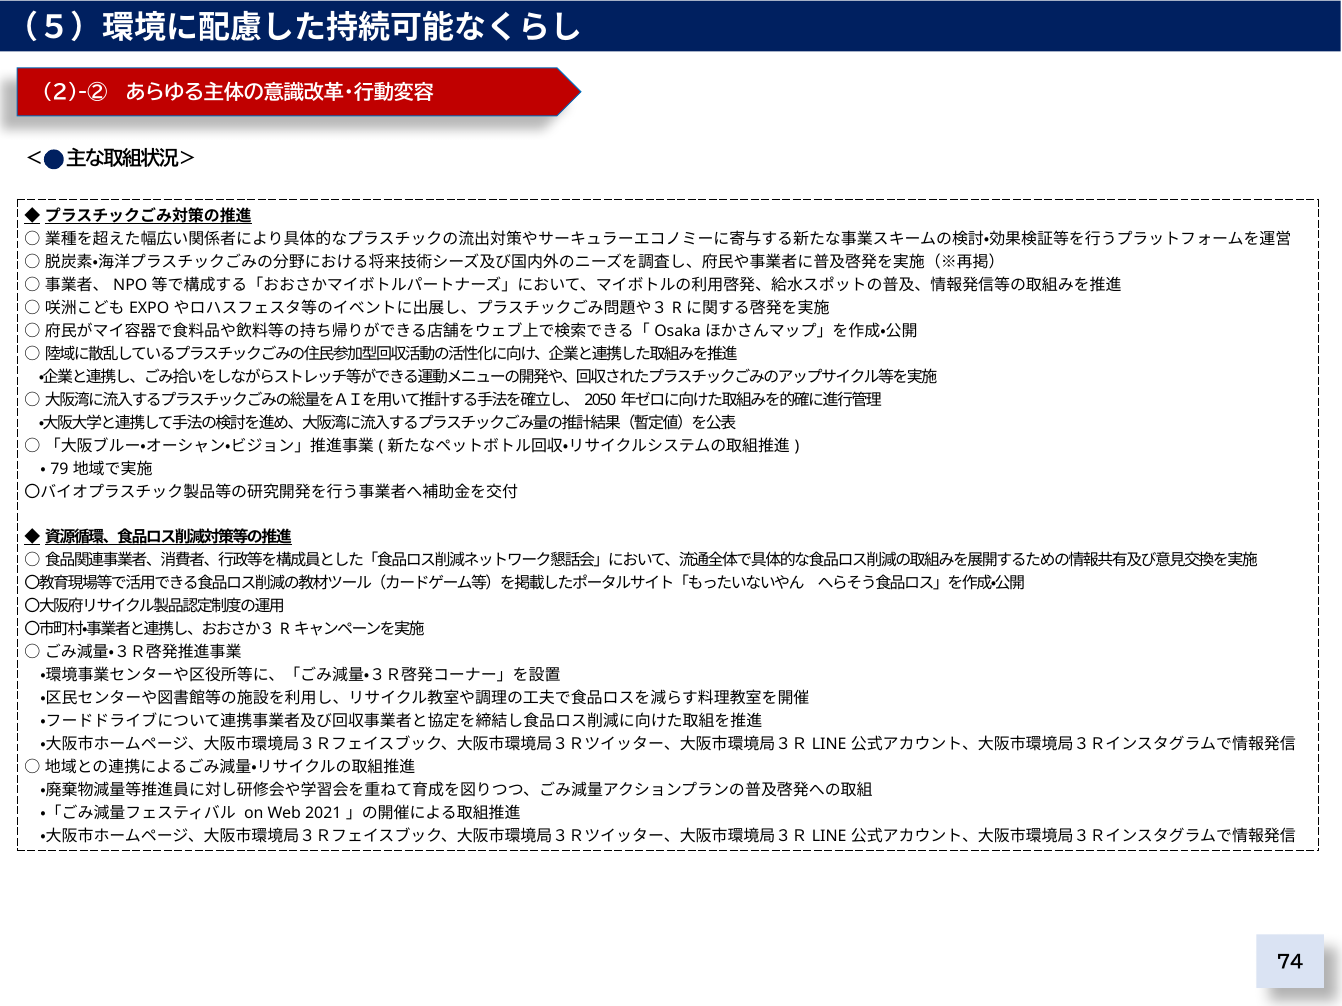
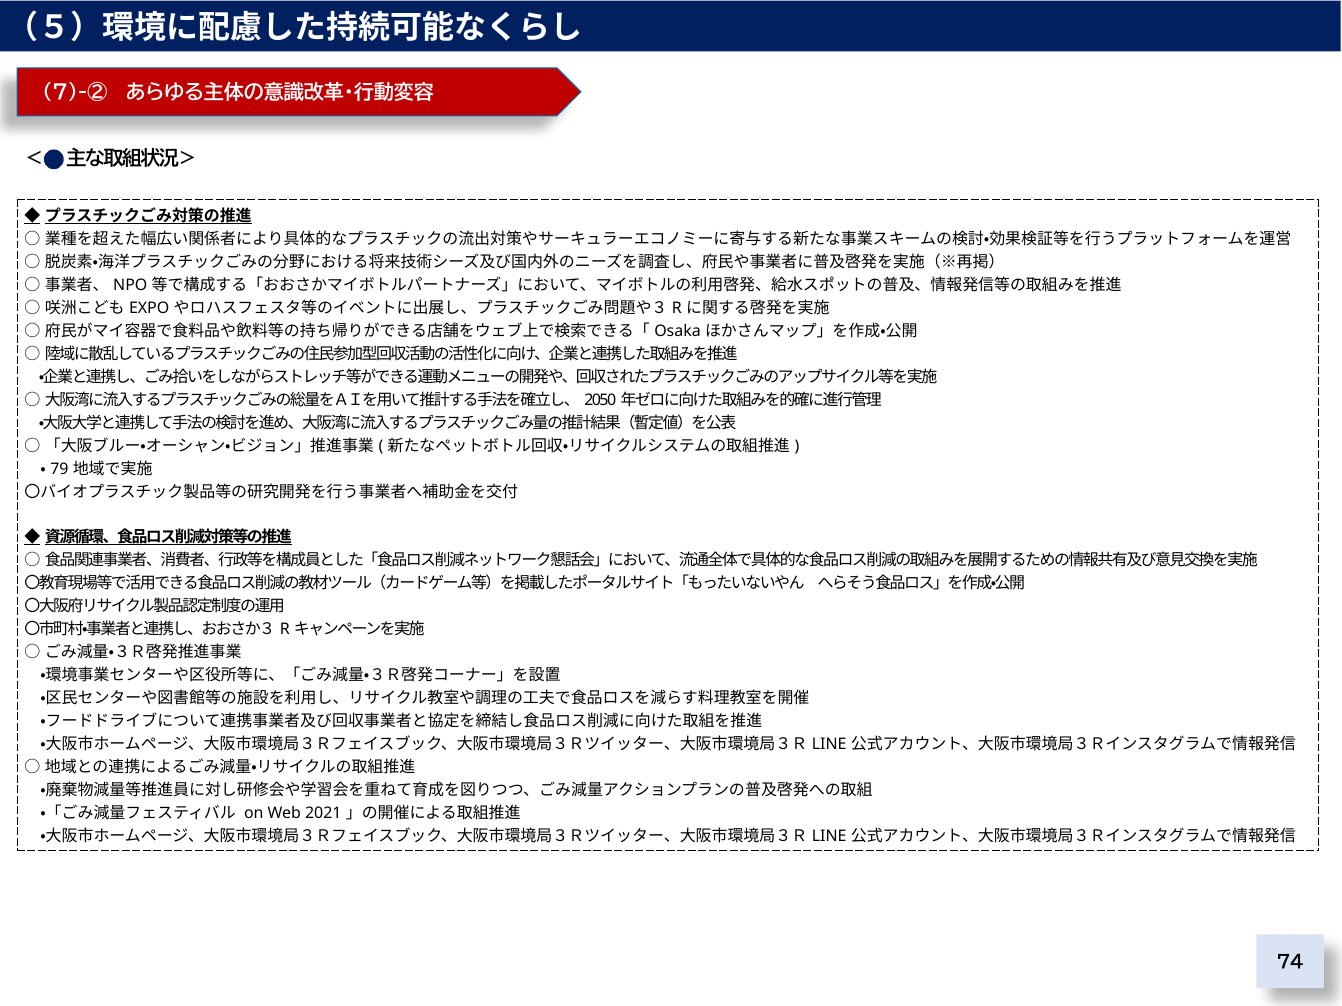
2)-②: 2)-② -> 7)-②
